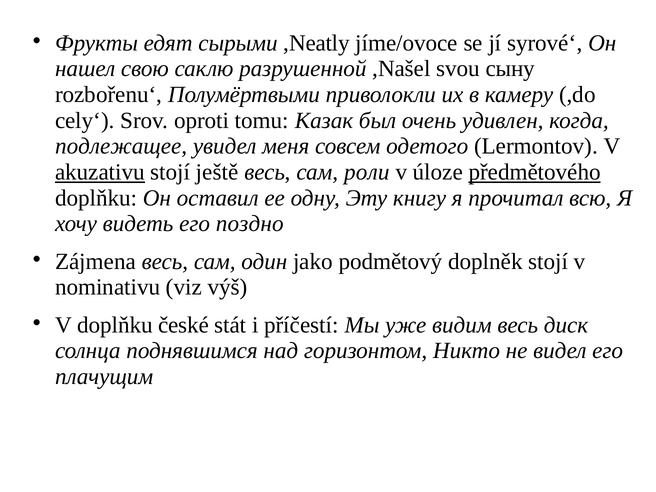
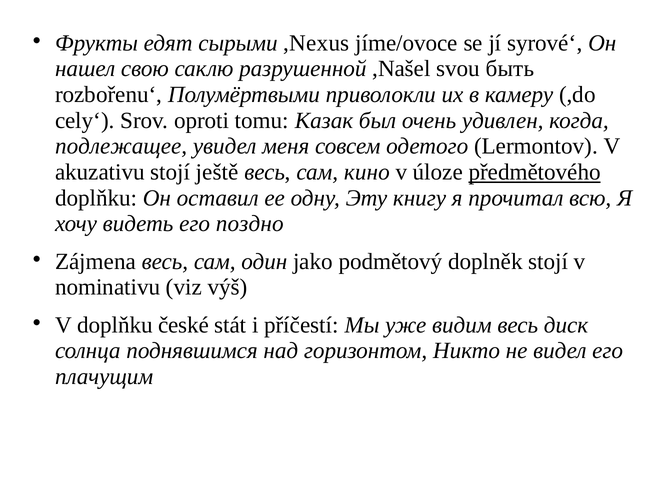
,Neatly: ,Neatly -> ,Nexus
сыну: сыну -> быть
akuzativu underline: present -> none
роли: роли -> кино
